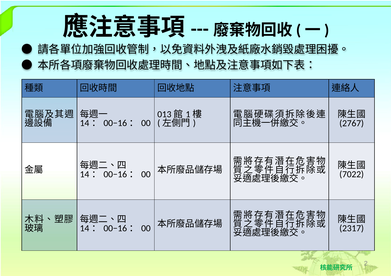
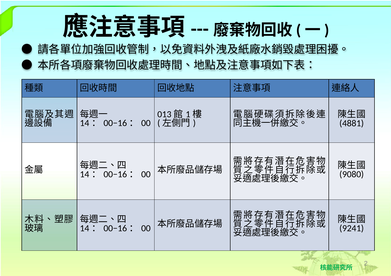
2767: 2767 -> 4881
7022: 7022 -> 9080
2317: 2317 -> 9241
